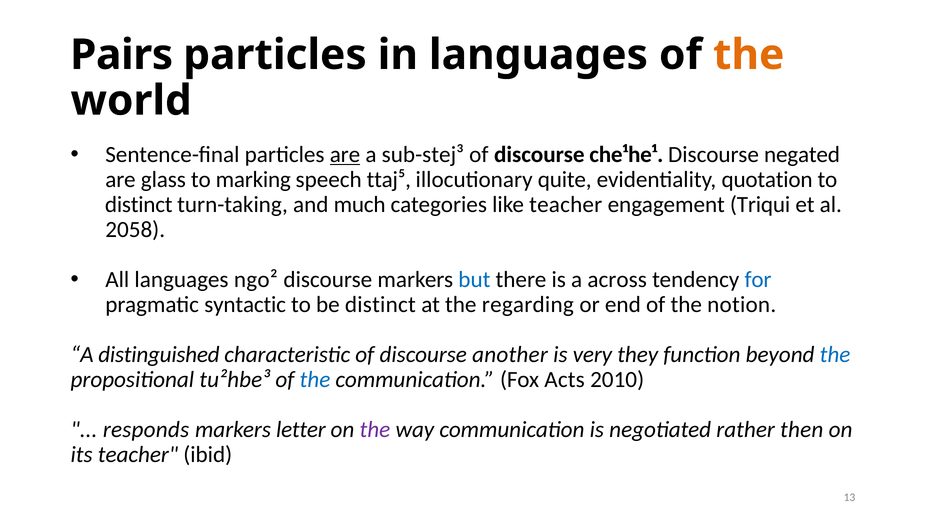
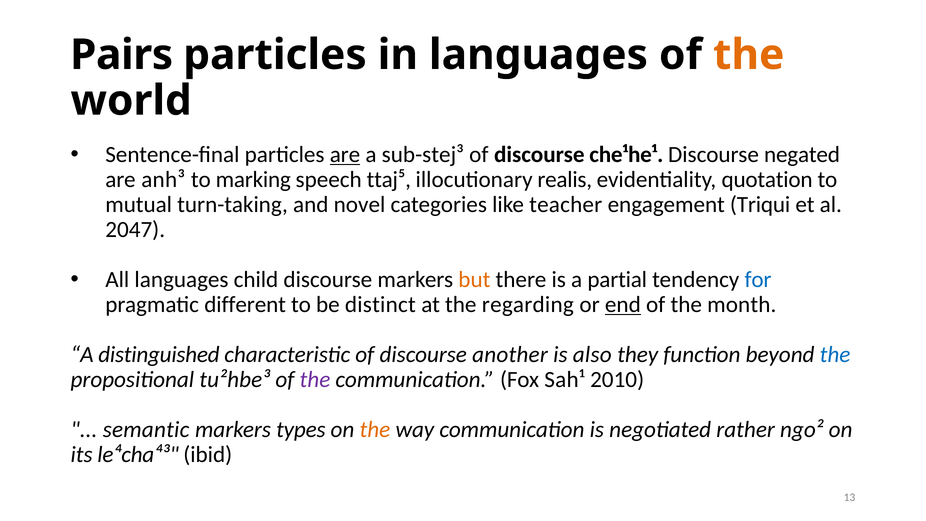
glass: glass -> anh³
quite: quite -> realis
distinct at (139, 204): distinct -> mutual
much: much -> novel
2058: 2058 -> 2047
ngo²: ngo² -> child
but colour: blue -> orange
across: across -> partial
syntactic: syntactic -> different
end underline: none -> present
notion: notion -> month
very: very -> also
the at (315, 379) colour: blue -> purple
Acts: Acts -> Sah¹
responds: responds -> semantic
letter: letter -> types
the at (375, 429) colour: purple -> orange
then: then -> ngo²
its teacher: teacher -> le⁴cha⁴³
